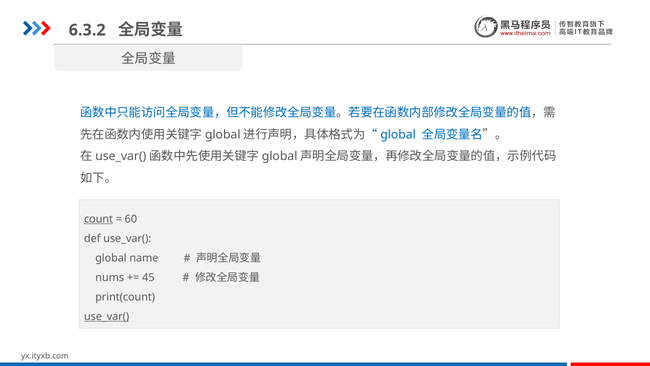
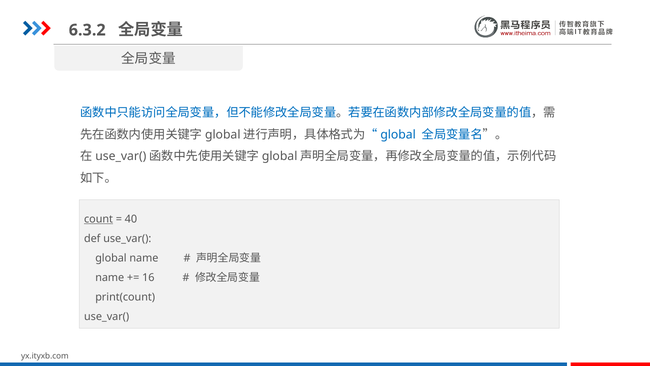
60: 60 -> 40
nums at (110, 277): nums -> name
45: 45 -> 16
use_var( at (107, 316) underline: present -> none
